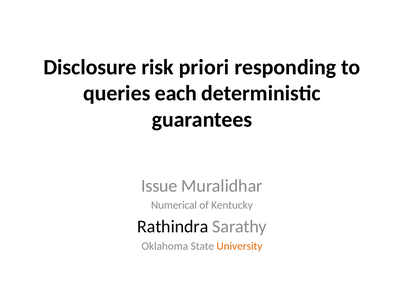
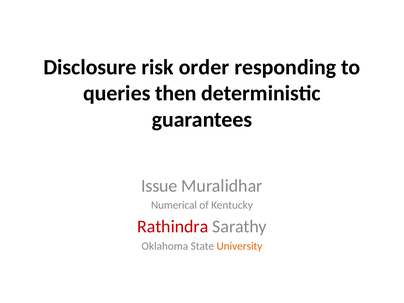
priori: priori -> order
each: each -> then
Rathindra colour: black -> red
